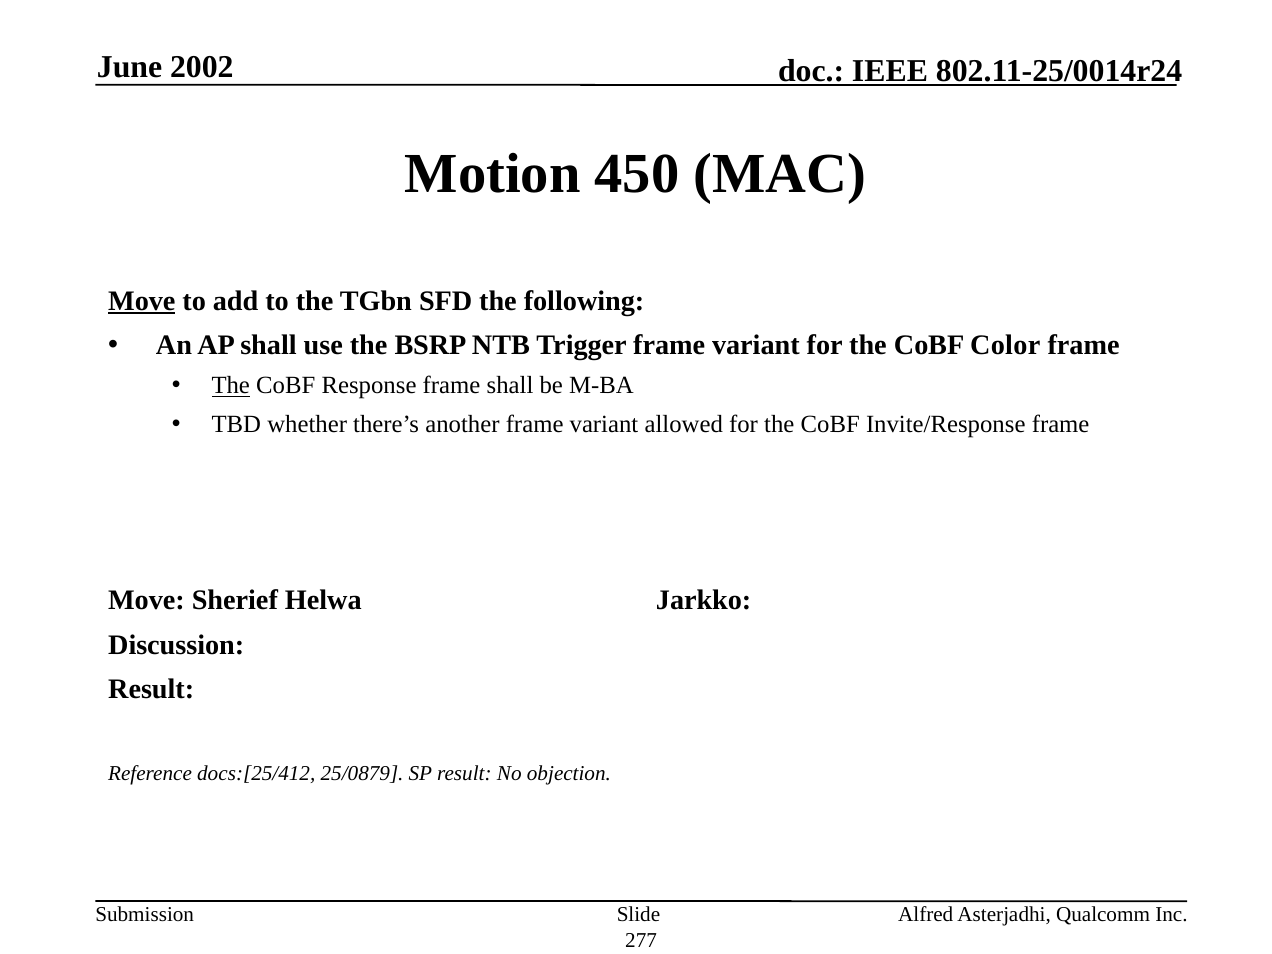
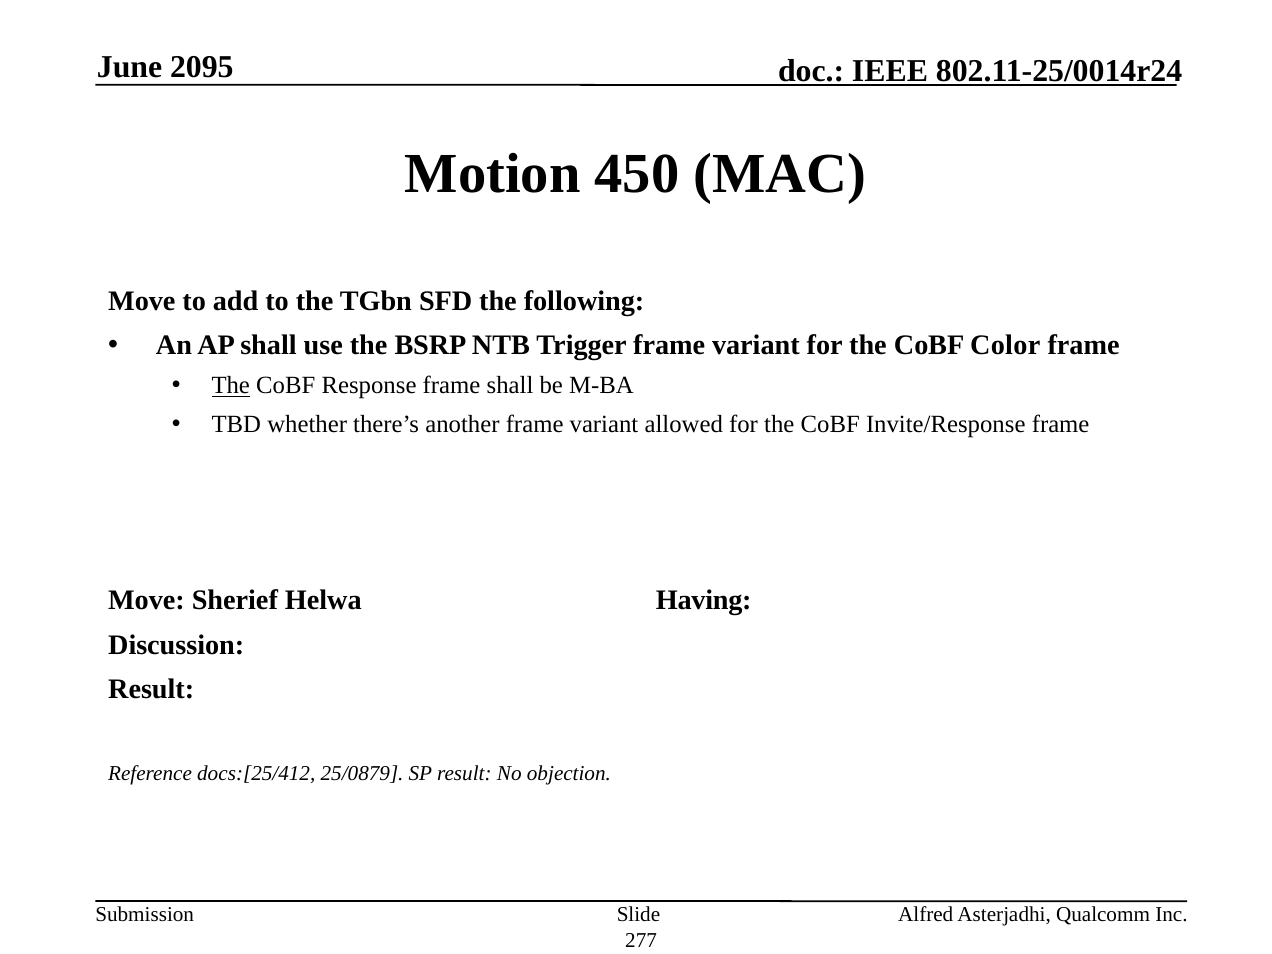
2002: 2002 -> 2095
Move at (142, 301) underline: present -> none
Jarkko: Jarkko -> Having
